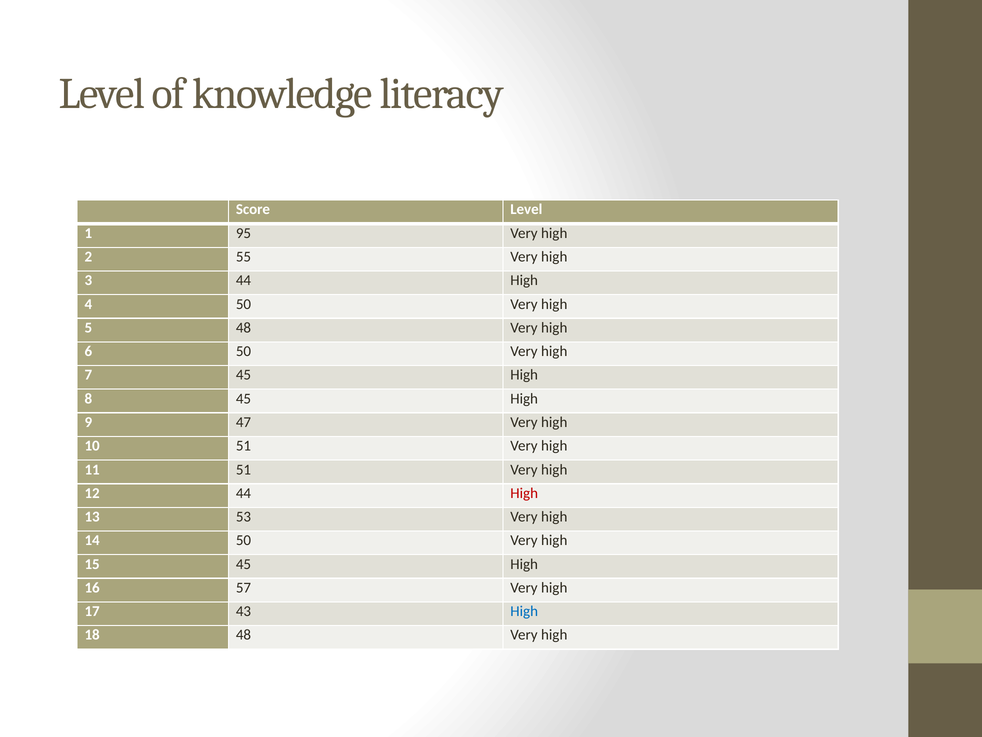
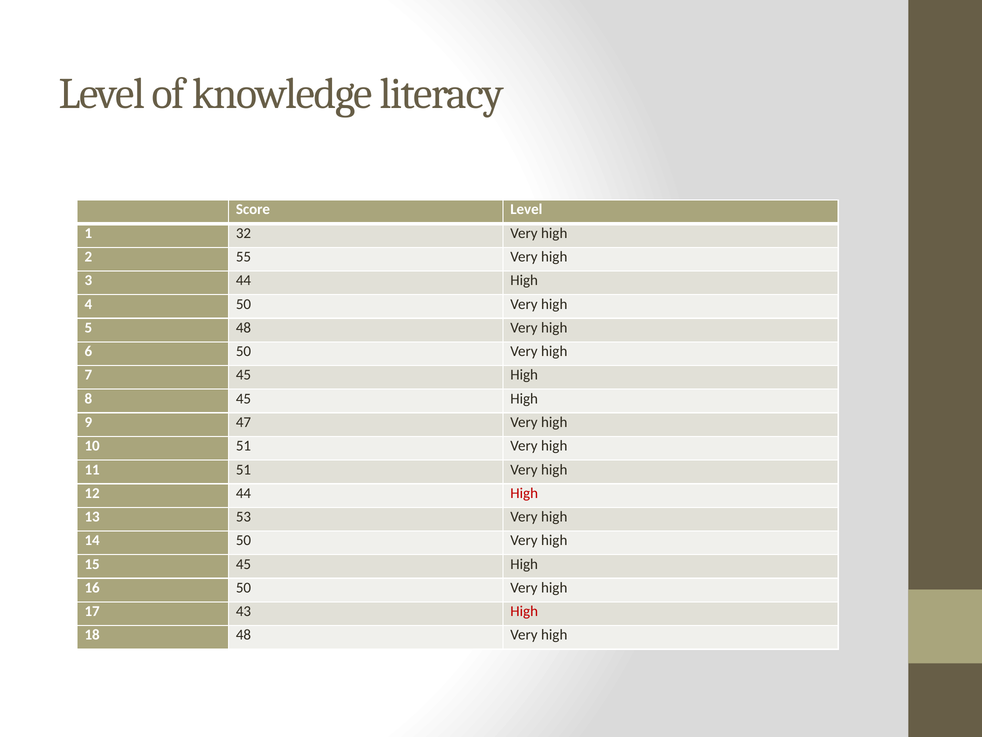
95: 95 -> 32
16 57: 57 -> 50
High at (524, 611) colour: blue -> red
